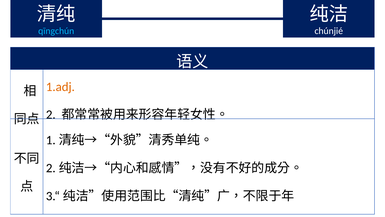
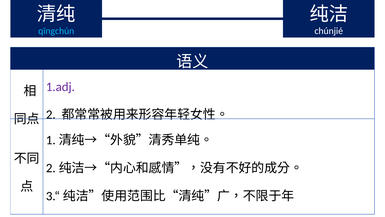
1.adj colour: orange -> purple
